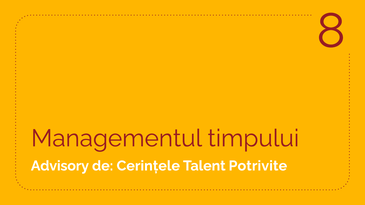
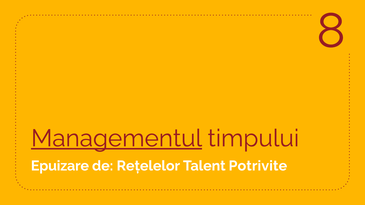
Managementul underline: none -> present
Advisory: Advisory -> Epuizare
Cerințele: Cerințele -> Rețelelor
